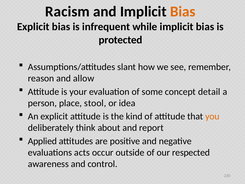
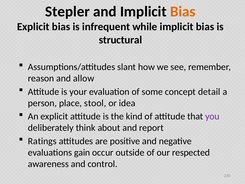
Racism: Racism -> Stepler
protected: protected -> structural
you colour: orange -> purple
Applied: Applied -> Ratings
acts: acts -> gain
